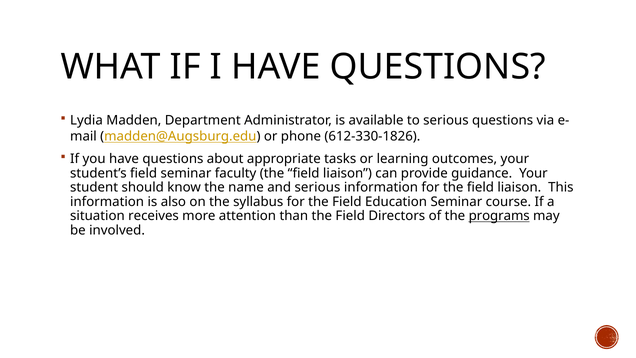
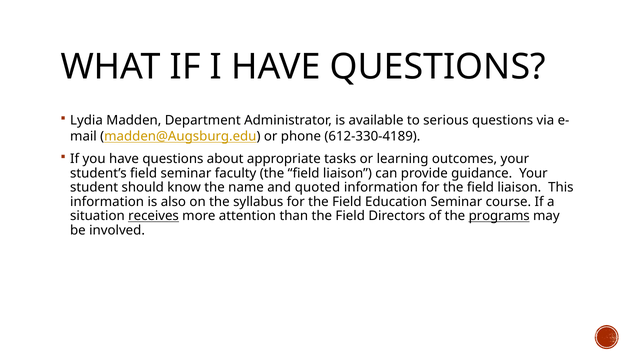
612-330-1826: 612-330-1826 -> 612-330-4189
and serious: serious -> quoted
receives underline: none -> present
